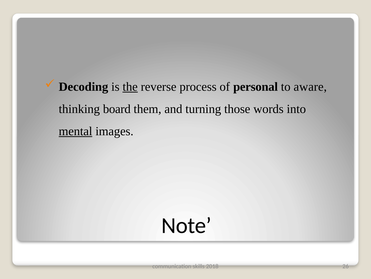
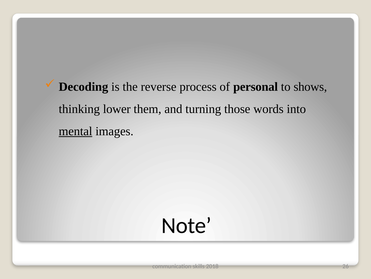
the underline: present -> none
aware: aware -> shows
board: board -> lower
